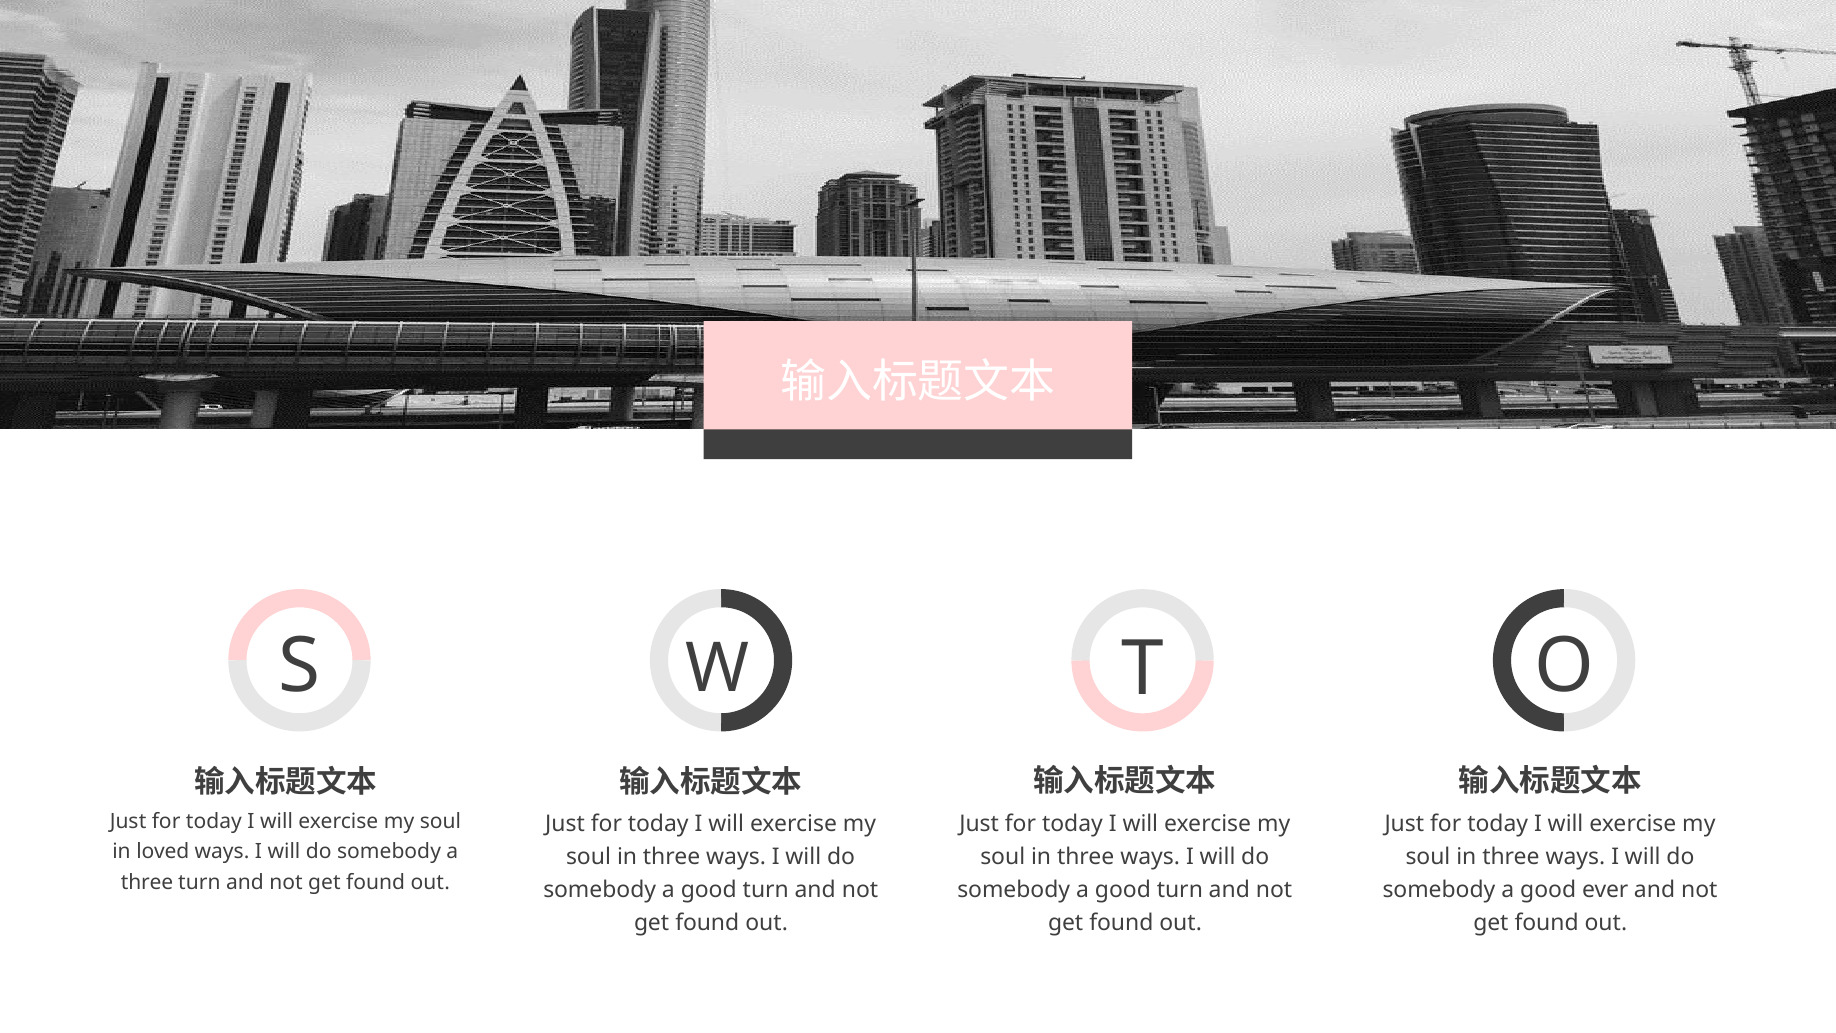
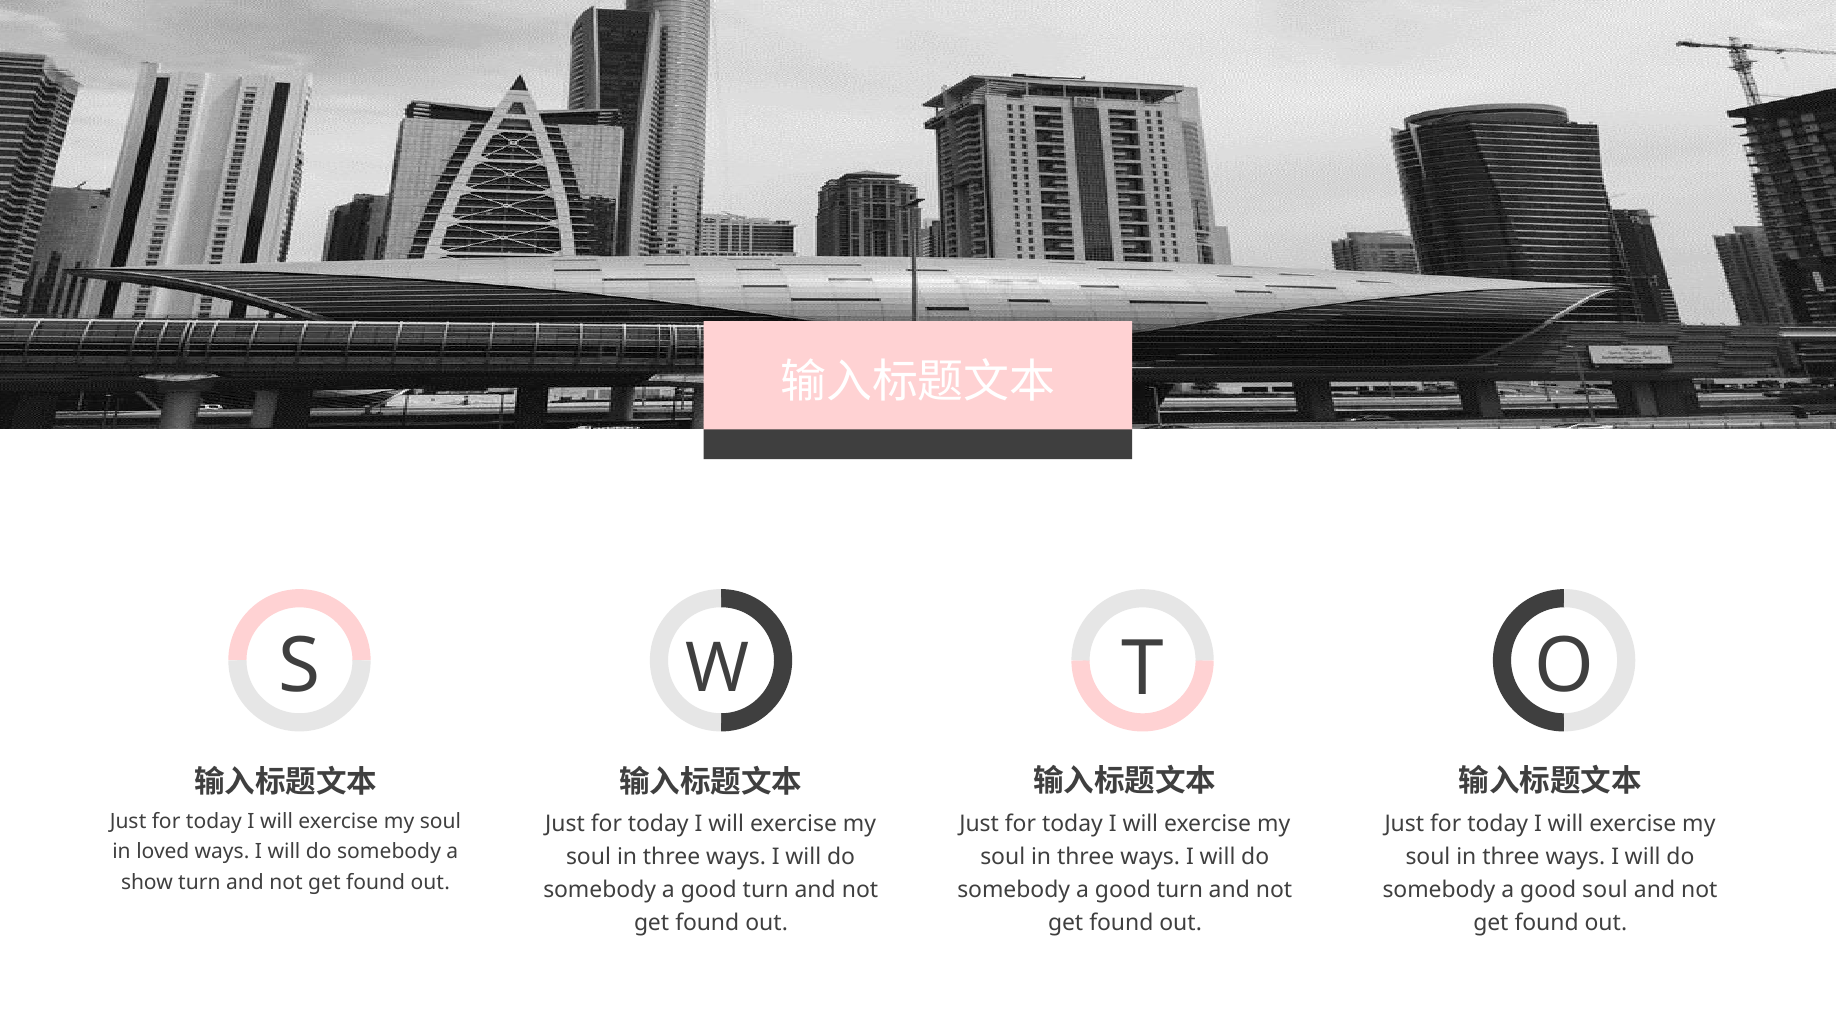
three at (147, 882): three -> show
good ever: ever -> soul
